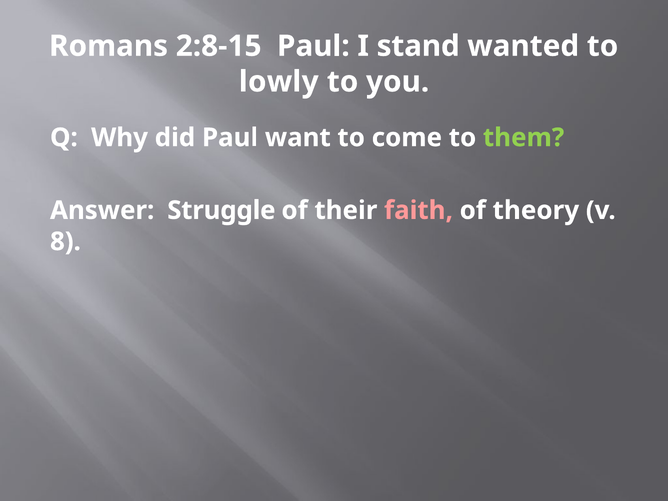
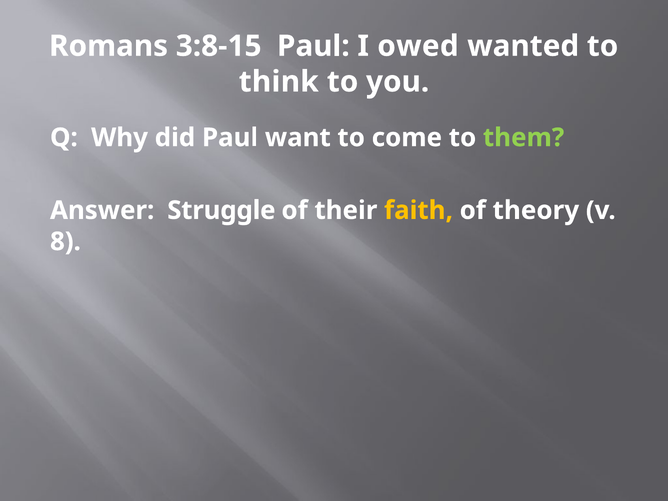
2:8-15: 2:8-15 -> 3:8-15
stand: stand -> owed
lowly: lowly -> think
faith colour: pink -> yellow
